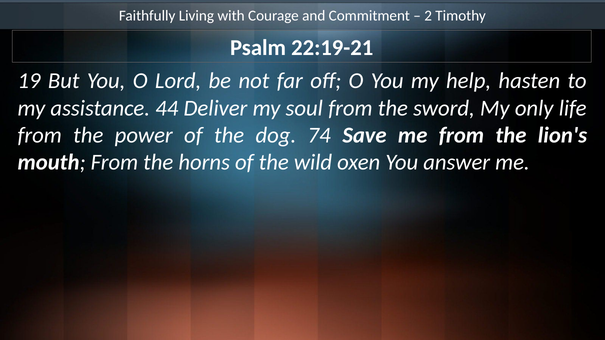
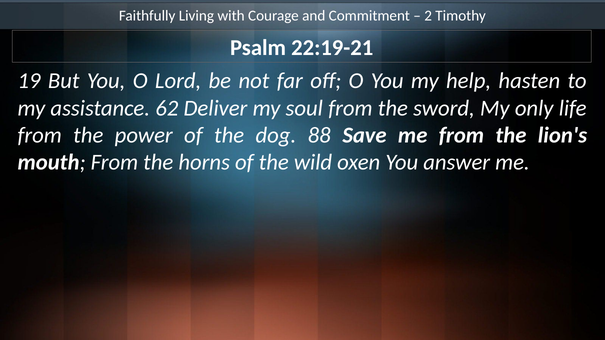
44: 44 -> 62
74: 74 -> 88
